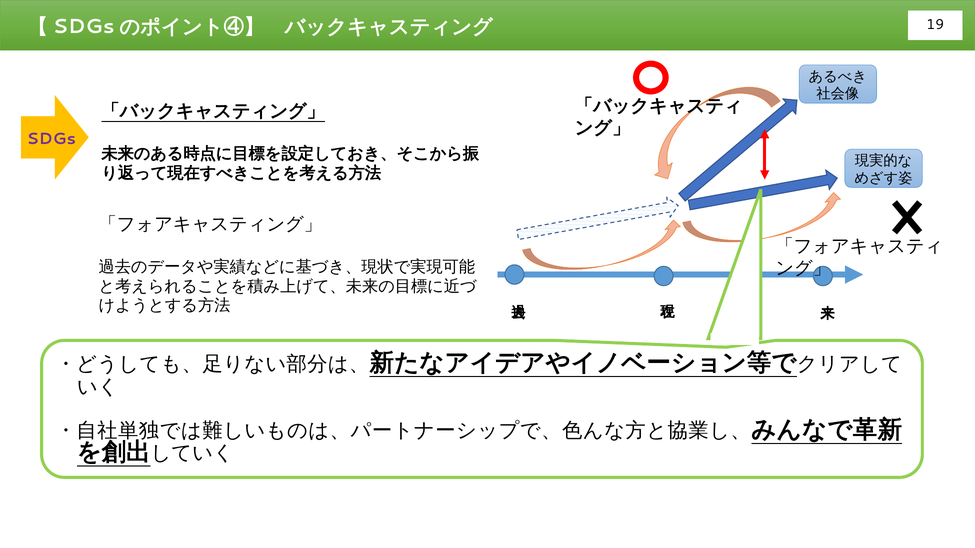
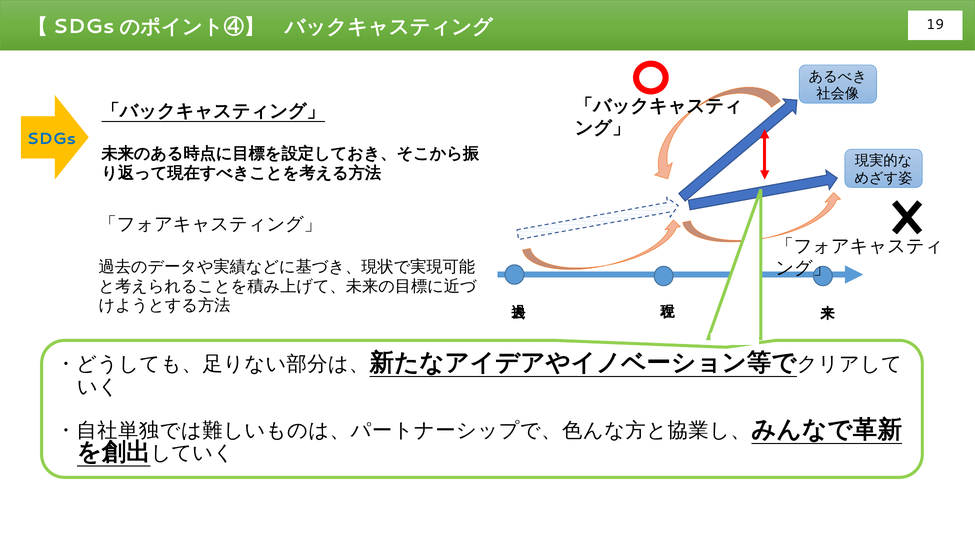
SDGs colour: purple -> blue
